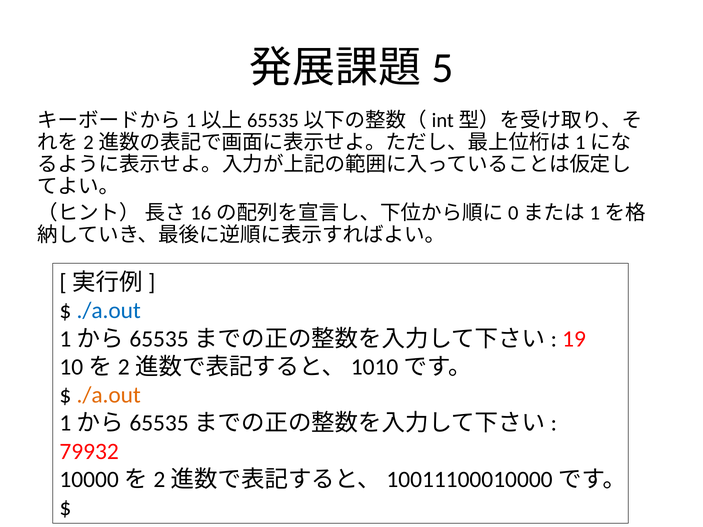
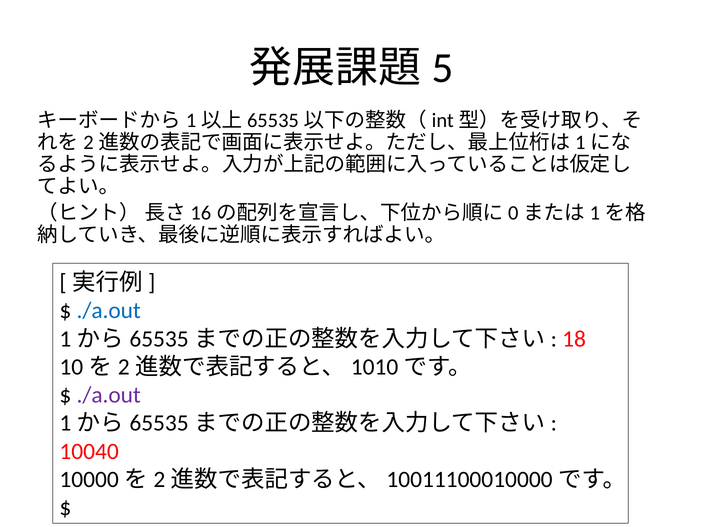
19: 19 -> 18
./a.out at (109, 395) colour: orange -> purple
79932: 79932 -> 10040
